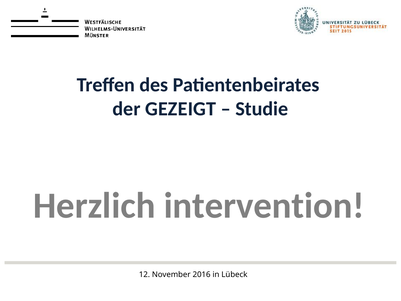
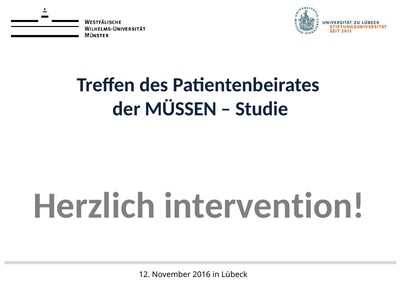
GEZEIGT: GEZEIGT -> MÜSSEN
